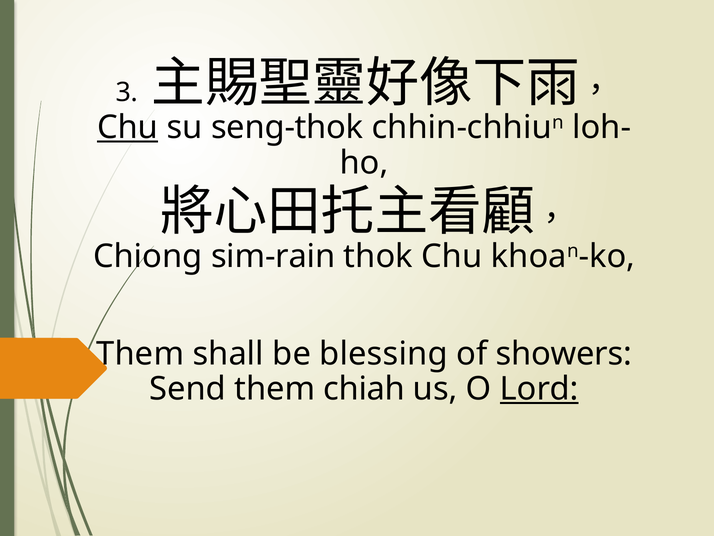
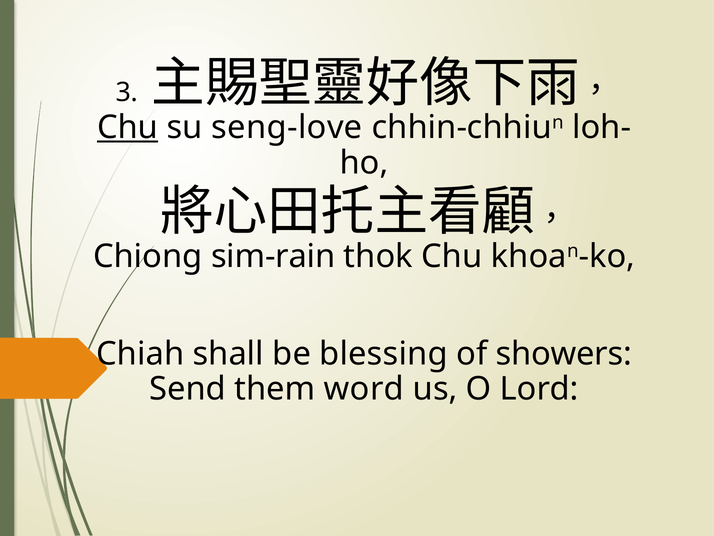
seng-thok: seng-thok -> seng-love
Them at (140, 353): Them -> Chiah
chiah: chiah -> word
Lord underline: present -> none
